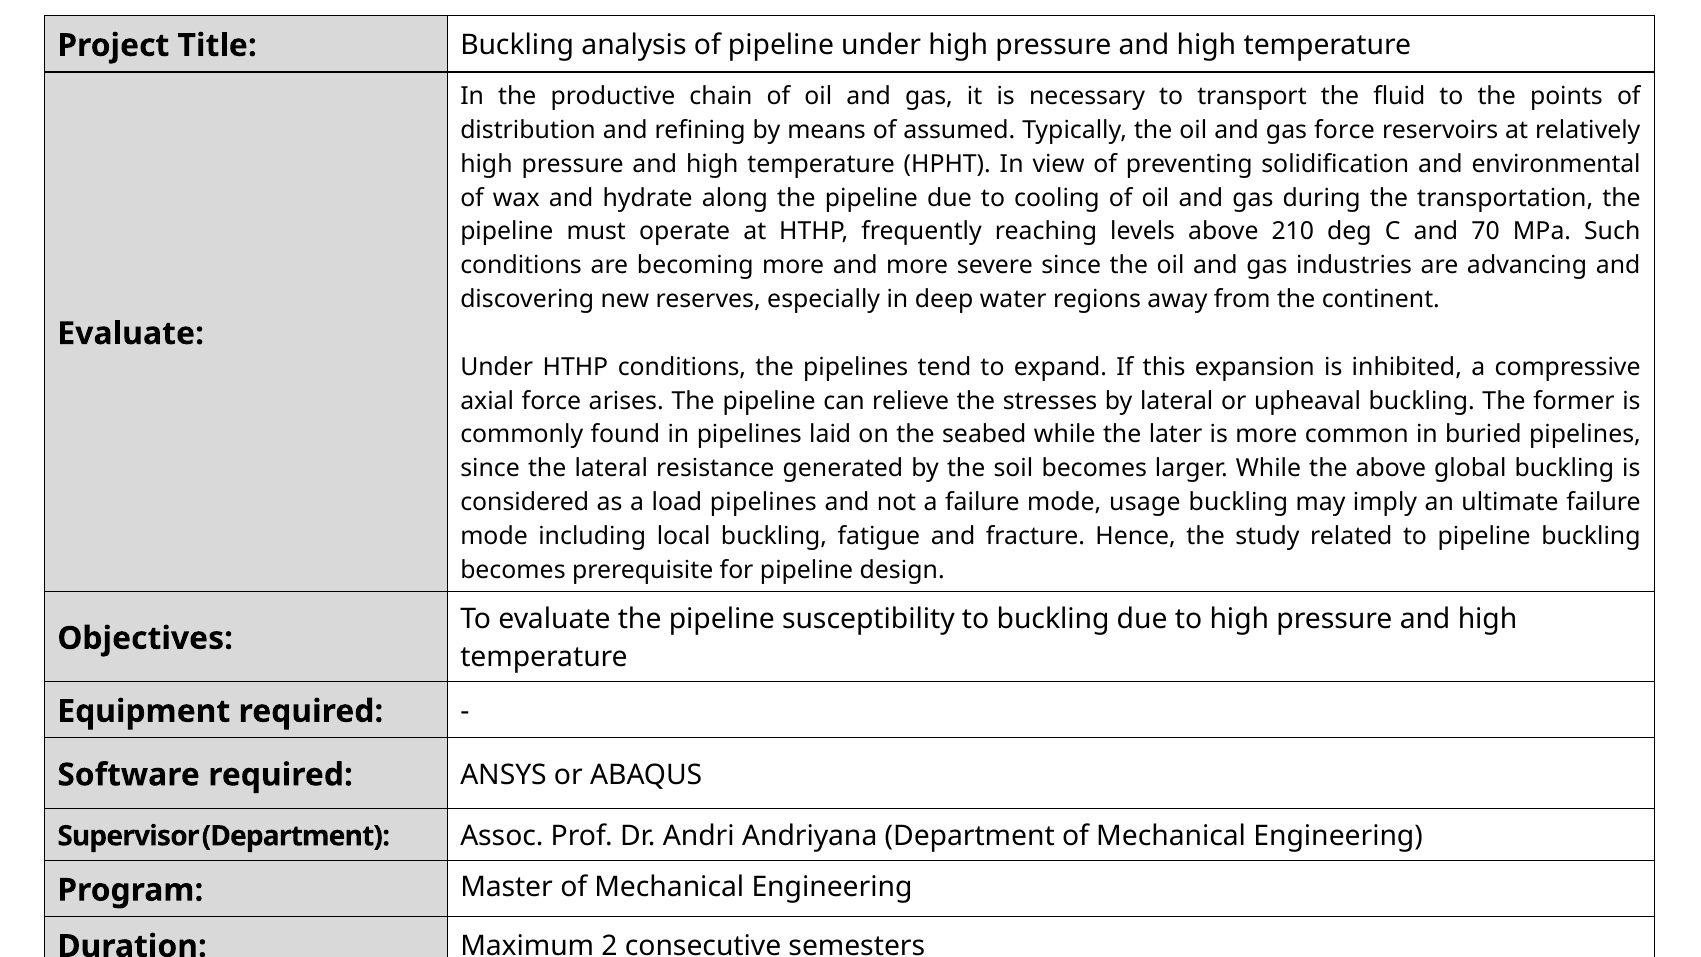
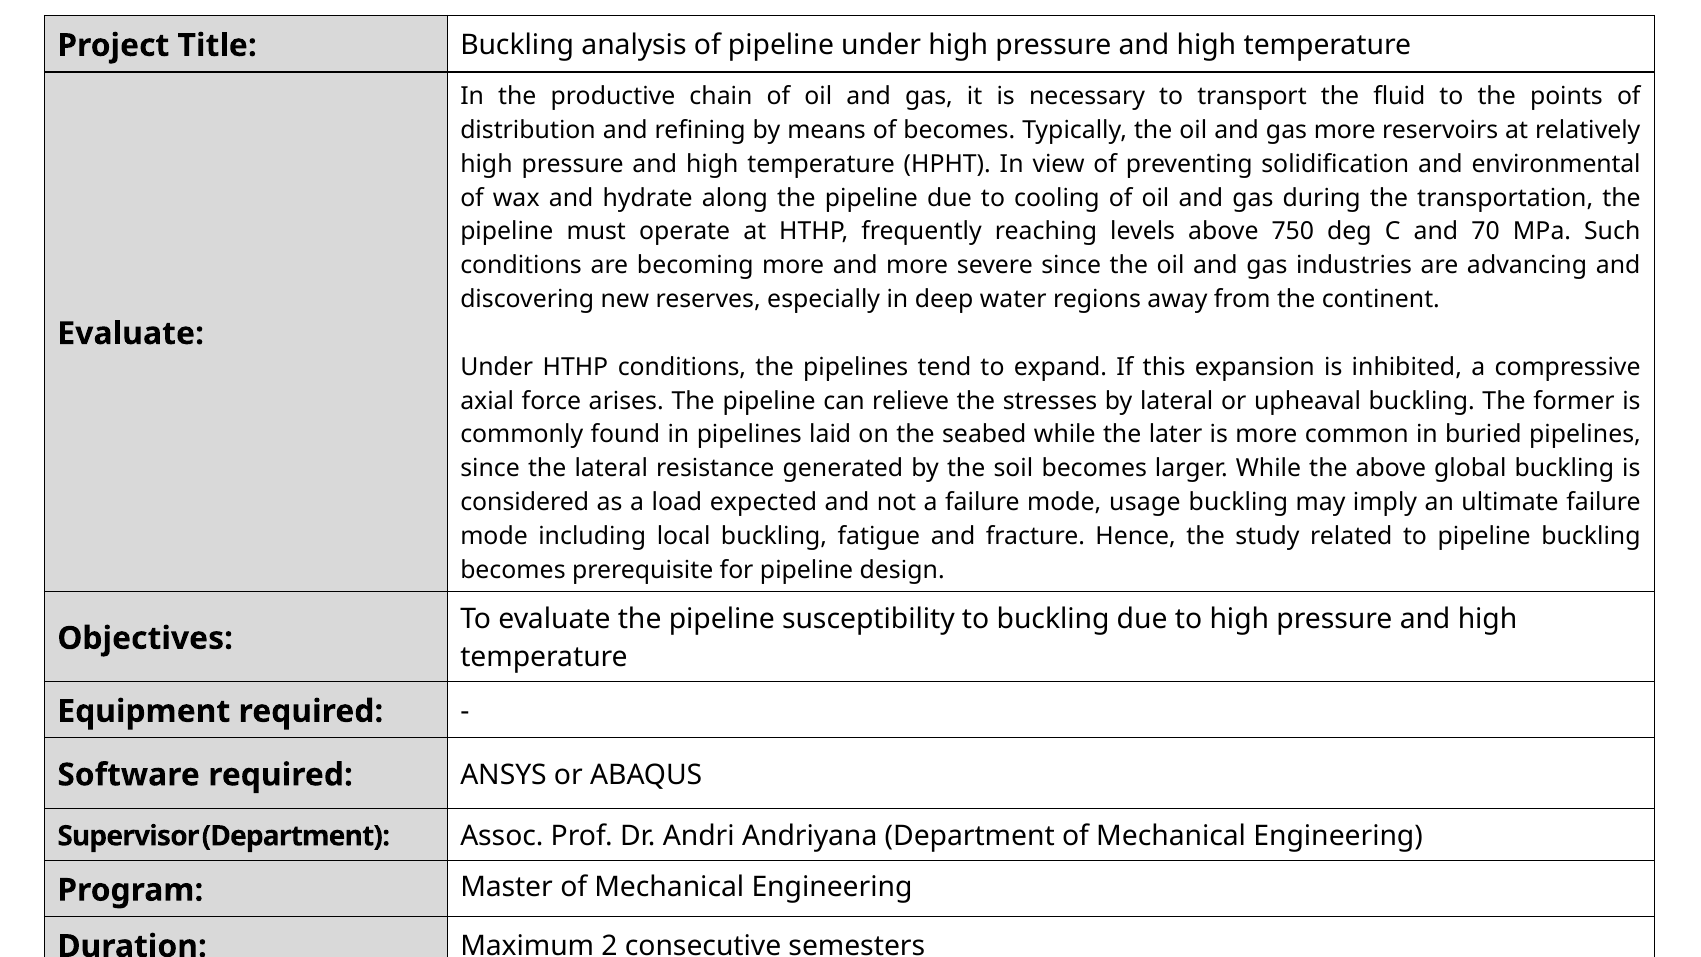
of assumed: assumed -> becomes
gas force: force -> more
210: 210 -> 750
load pipelines: pipelines -> expected
